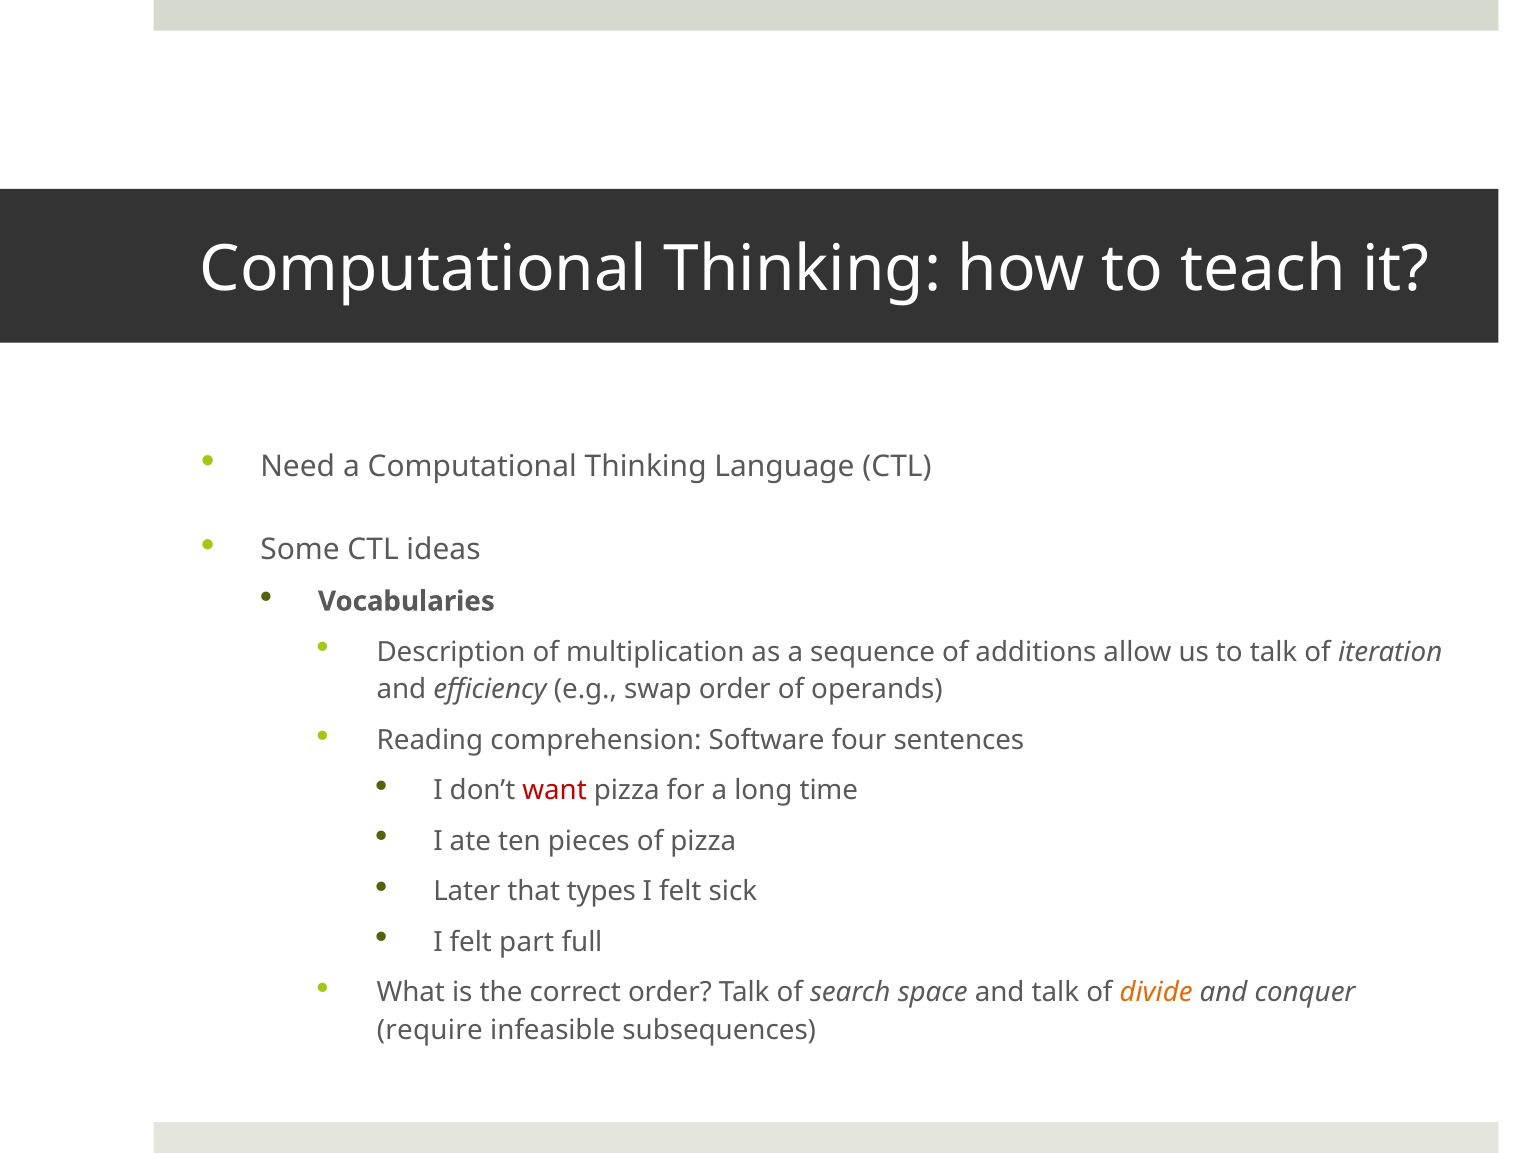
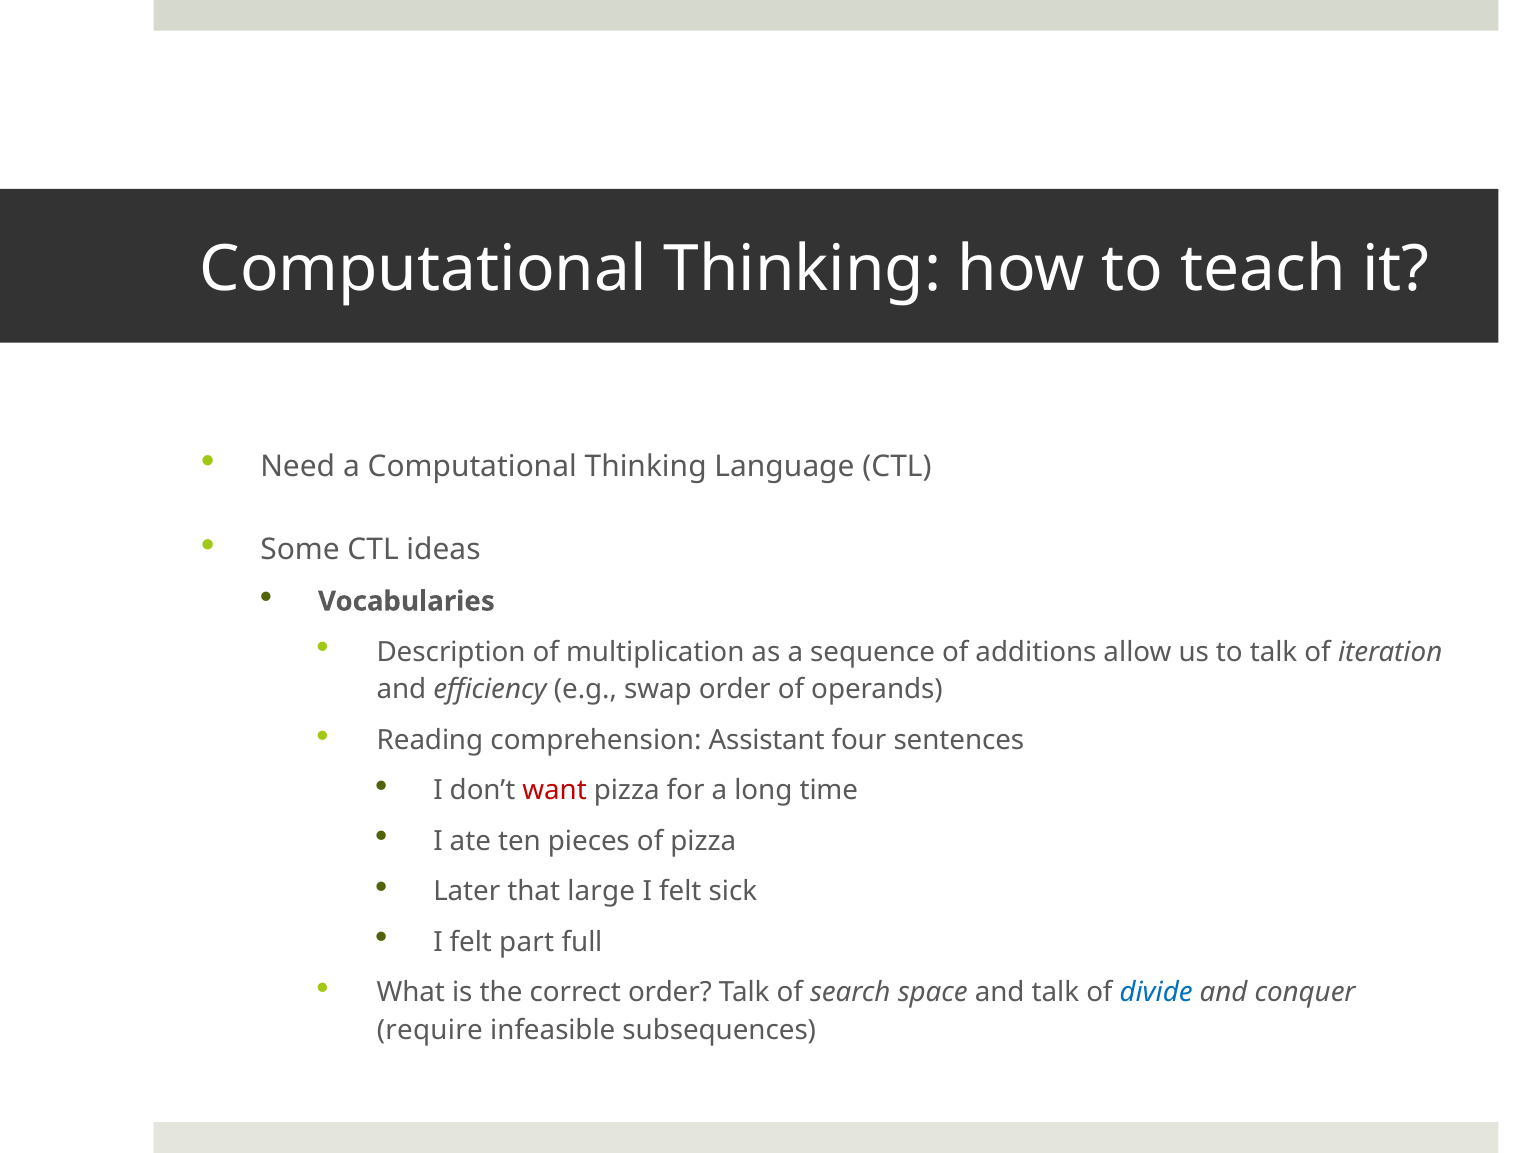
Software: Software -> Assistant
types: types -> large
divide colour: orange -> blue
